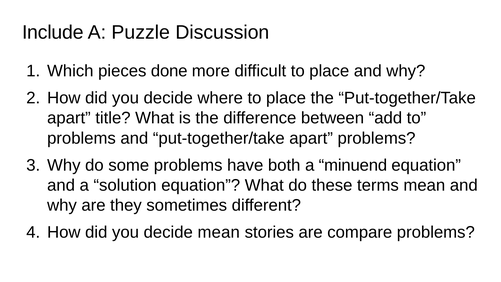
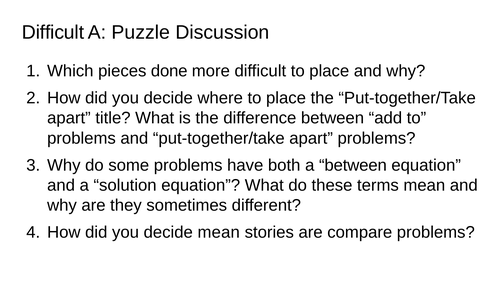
Include at (53, 32): Include -> Difficult
a minuend: minuend -> between
